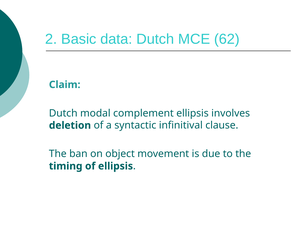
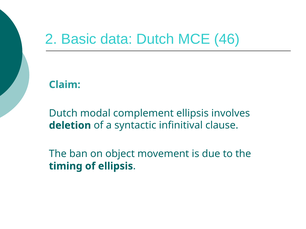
62: 62 -> 46
